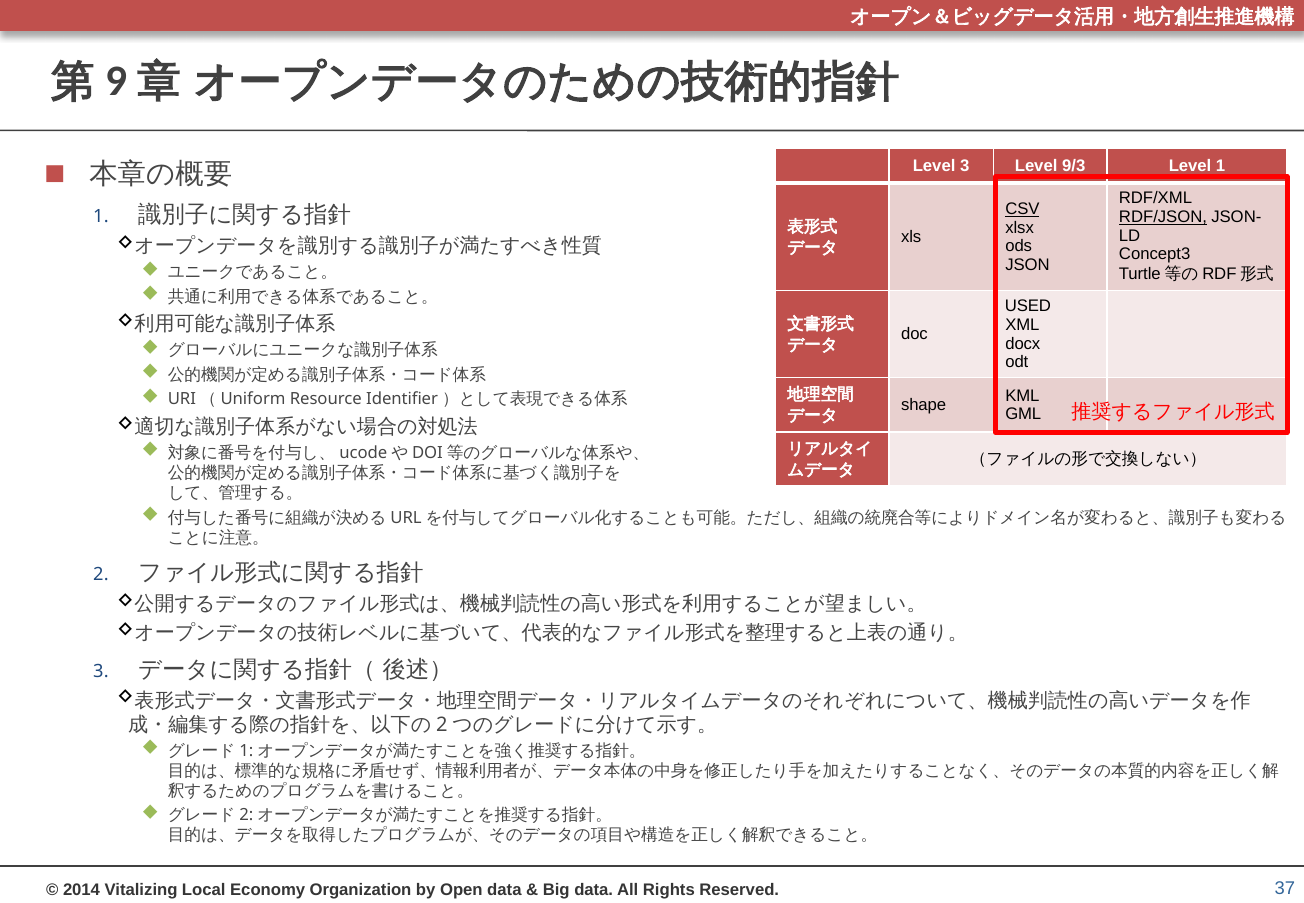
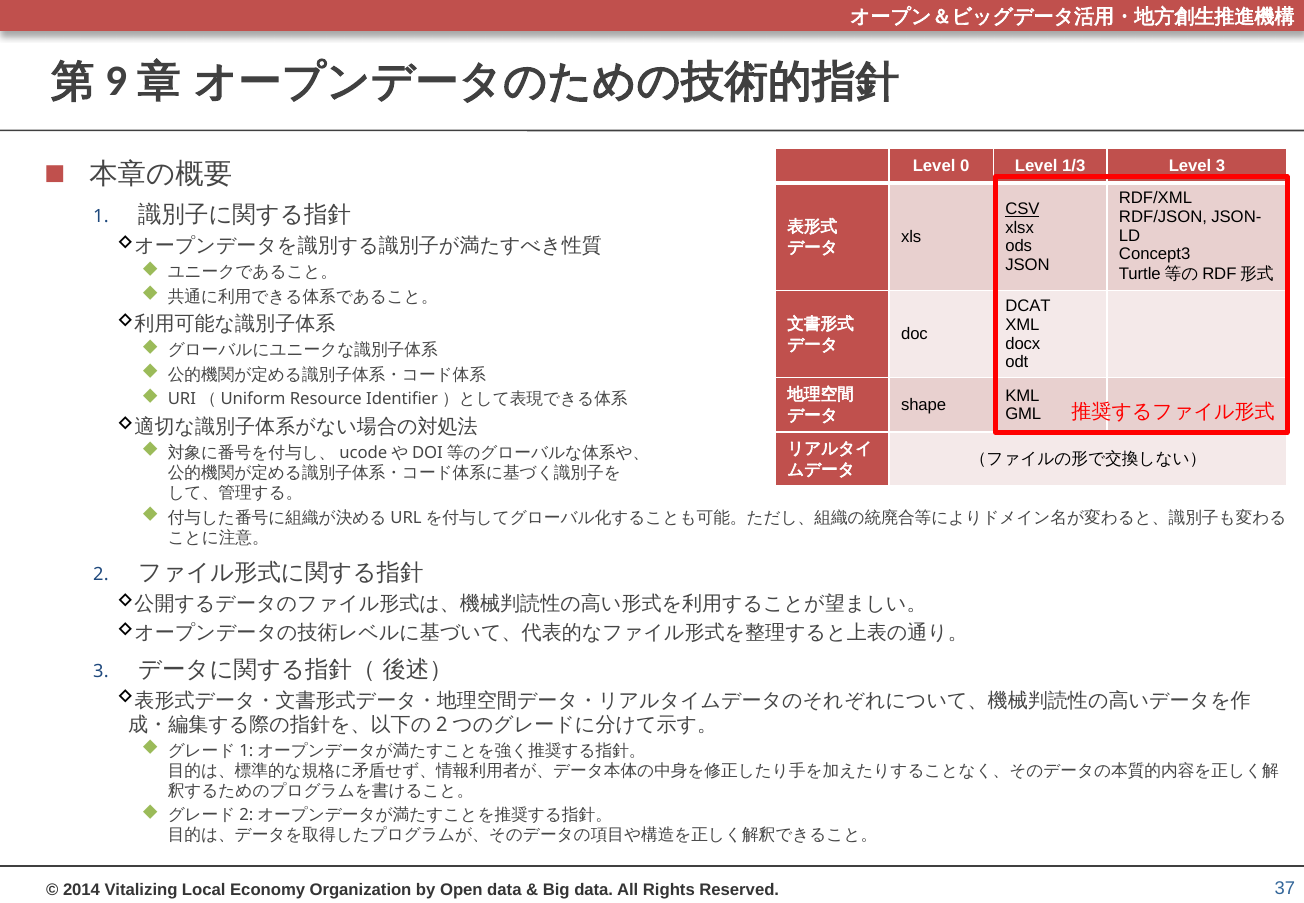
Level 3: 3 -> 0
9/3: 9/3 -> 1/3
Level 1: 1 -> 3
RDF/JSON underline: present -> none
USED: USED -> DCAT
